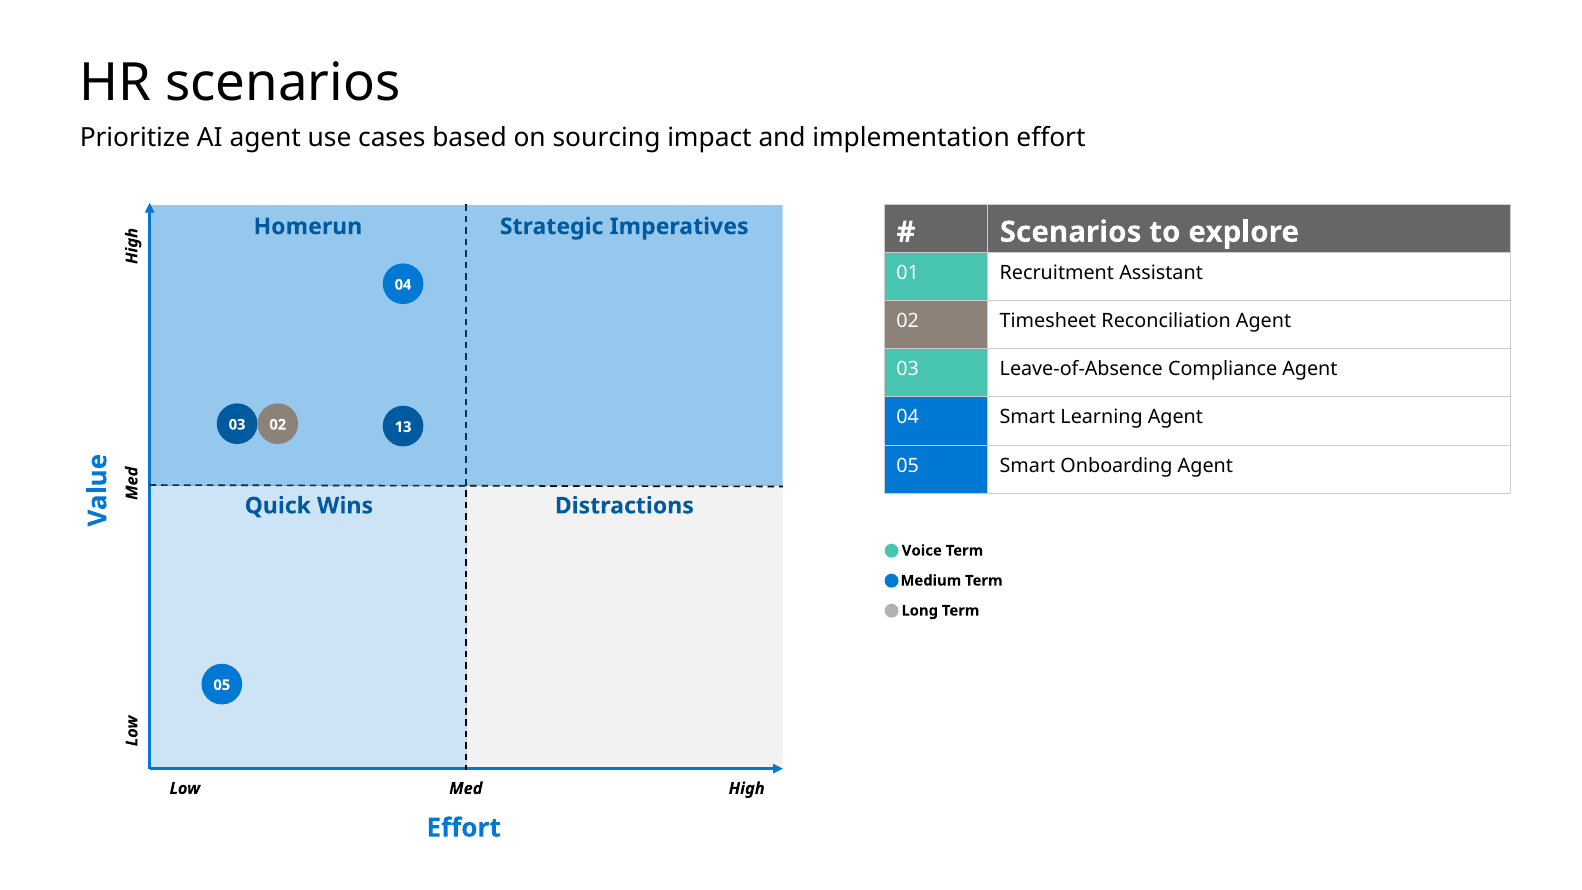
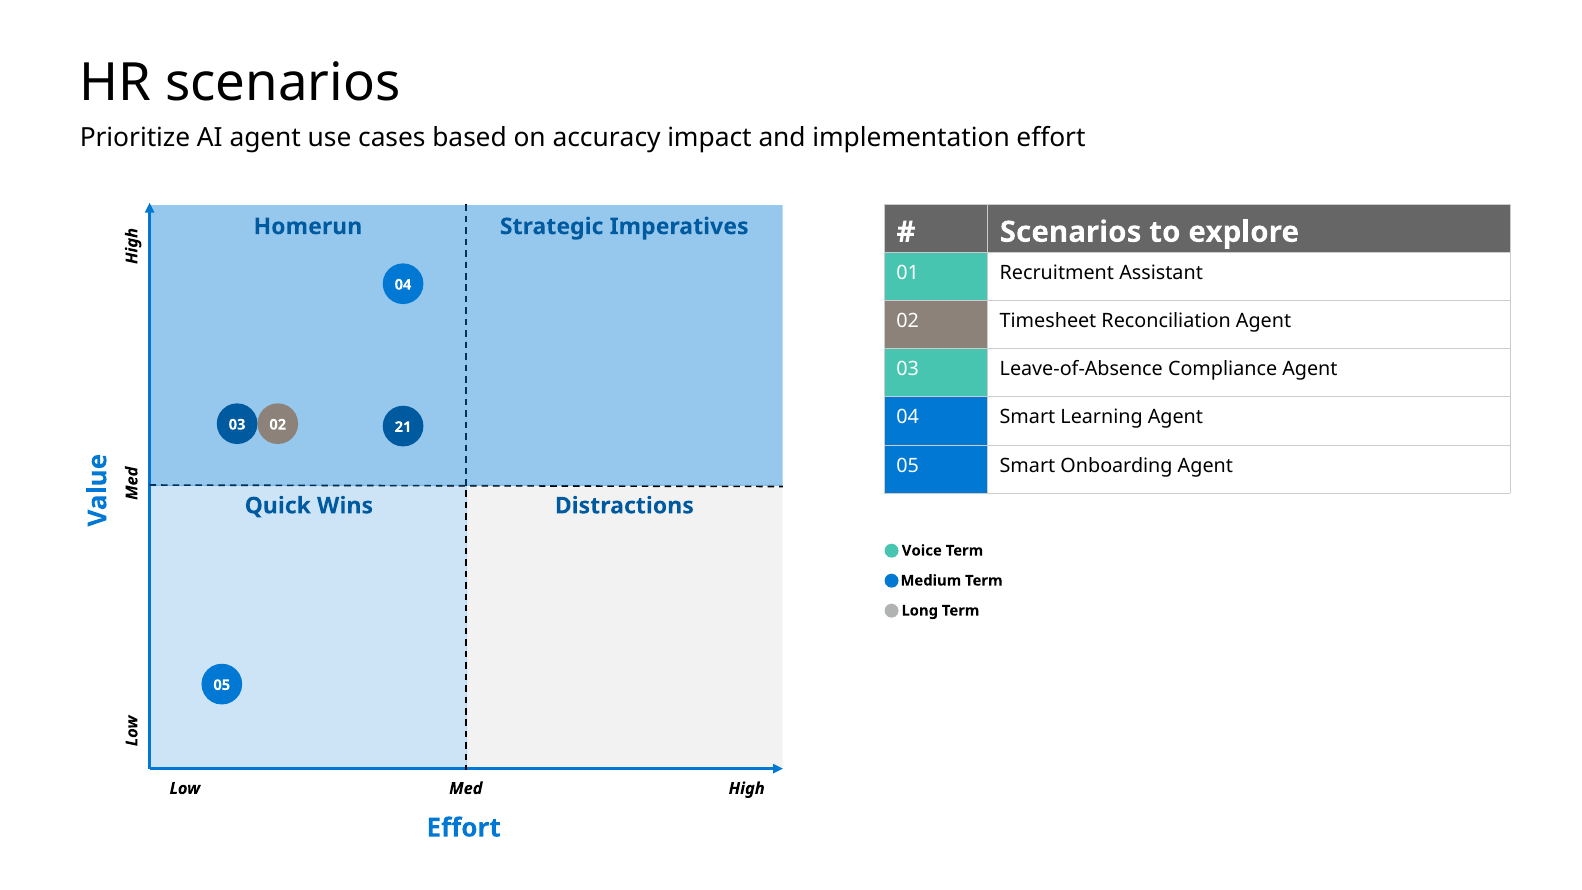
sourcing: sourcing -> accuracy
13: 13 -> 21
